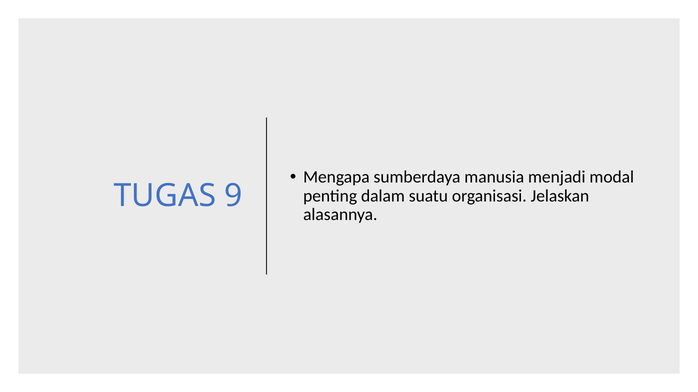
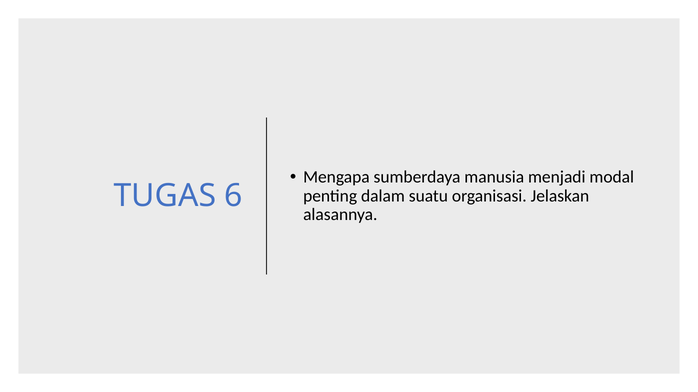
9: 9 -> 6
